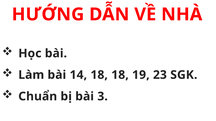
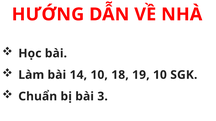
14 18: 18 -> 10
19 23: 23 -> 10
